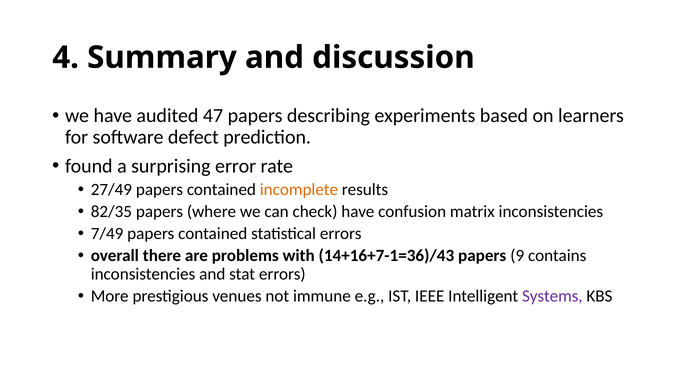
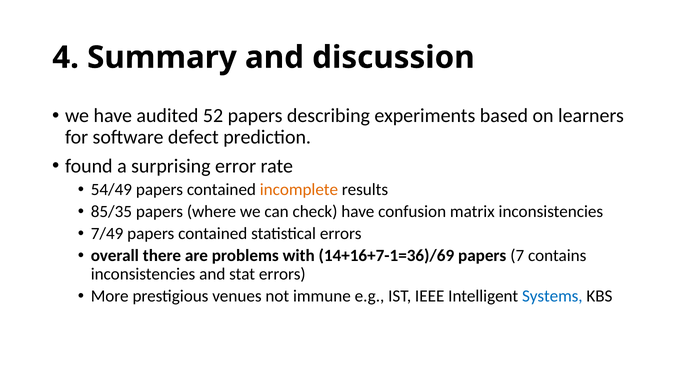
47: 47 -> 52
27/49: 27/49 -> 54/49
82/35: 82/35 -> 85/35
14+16+7-1=36)/43: 14+16+7-1=36)/43 -> 14+16+7-1=36)/69
9: 9 -> 7
Systems colour: purple -> blue
